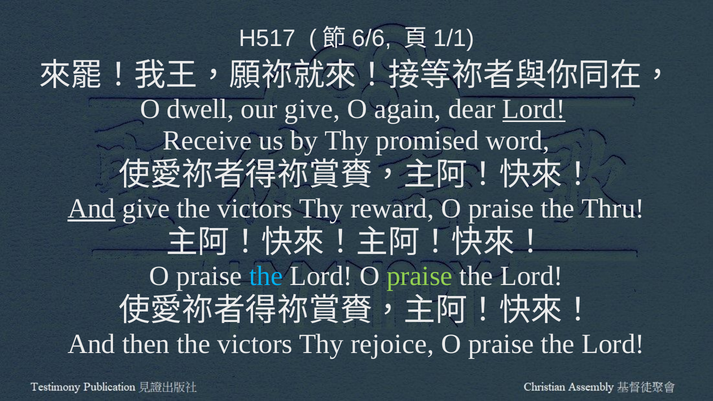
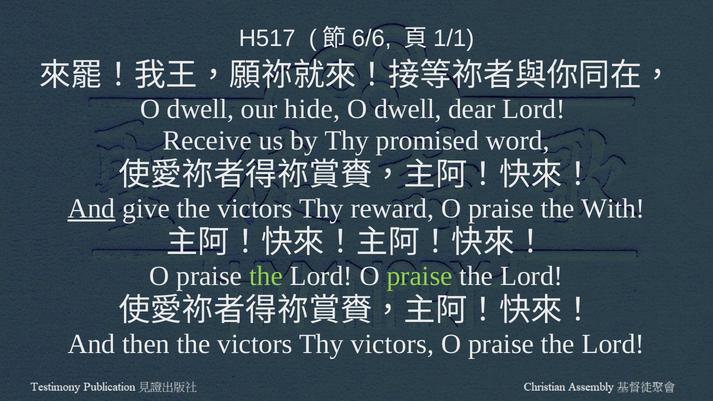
our give: give -> hide
again at (408, 109): again -> dwell
Lord at (534, 109) underline: present -> none
Thru: Thru -> With
the at (266, 276) colour: light blue -> light green
Thy rejoice: rejoice -> victors
